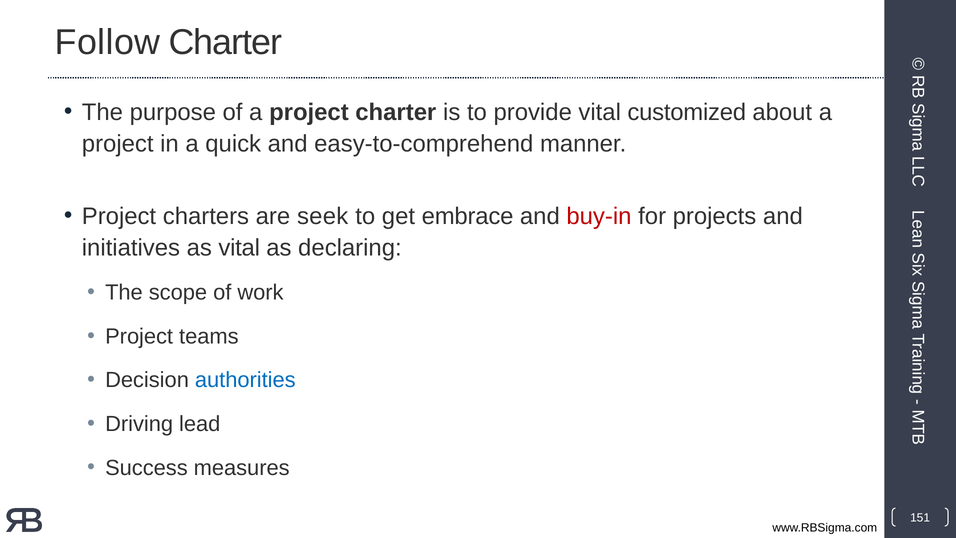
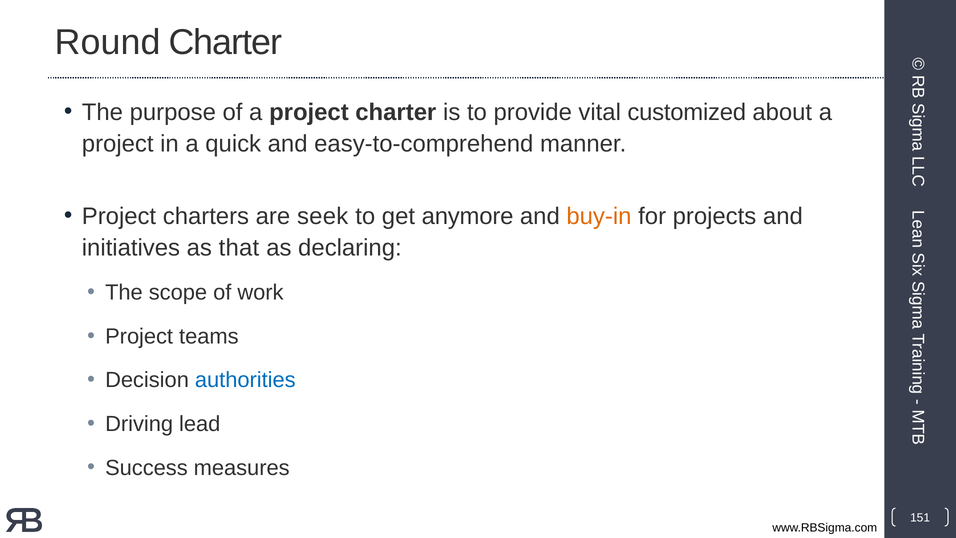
Follow: Follow -> Round
embrace: embrace -> anymore
buy-in colour: red -> orange
as vital: vital -> that
